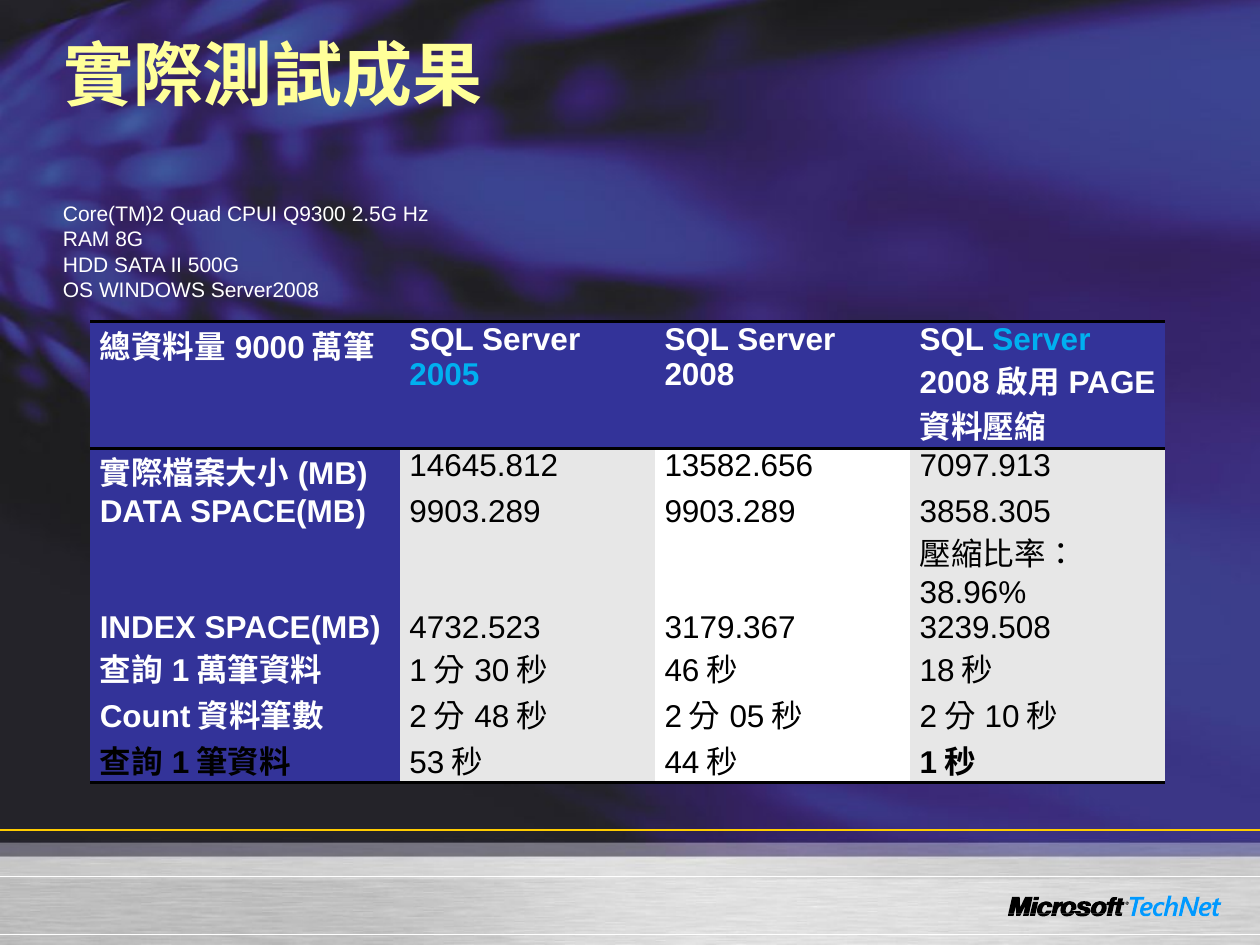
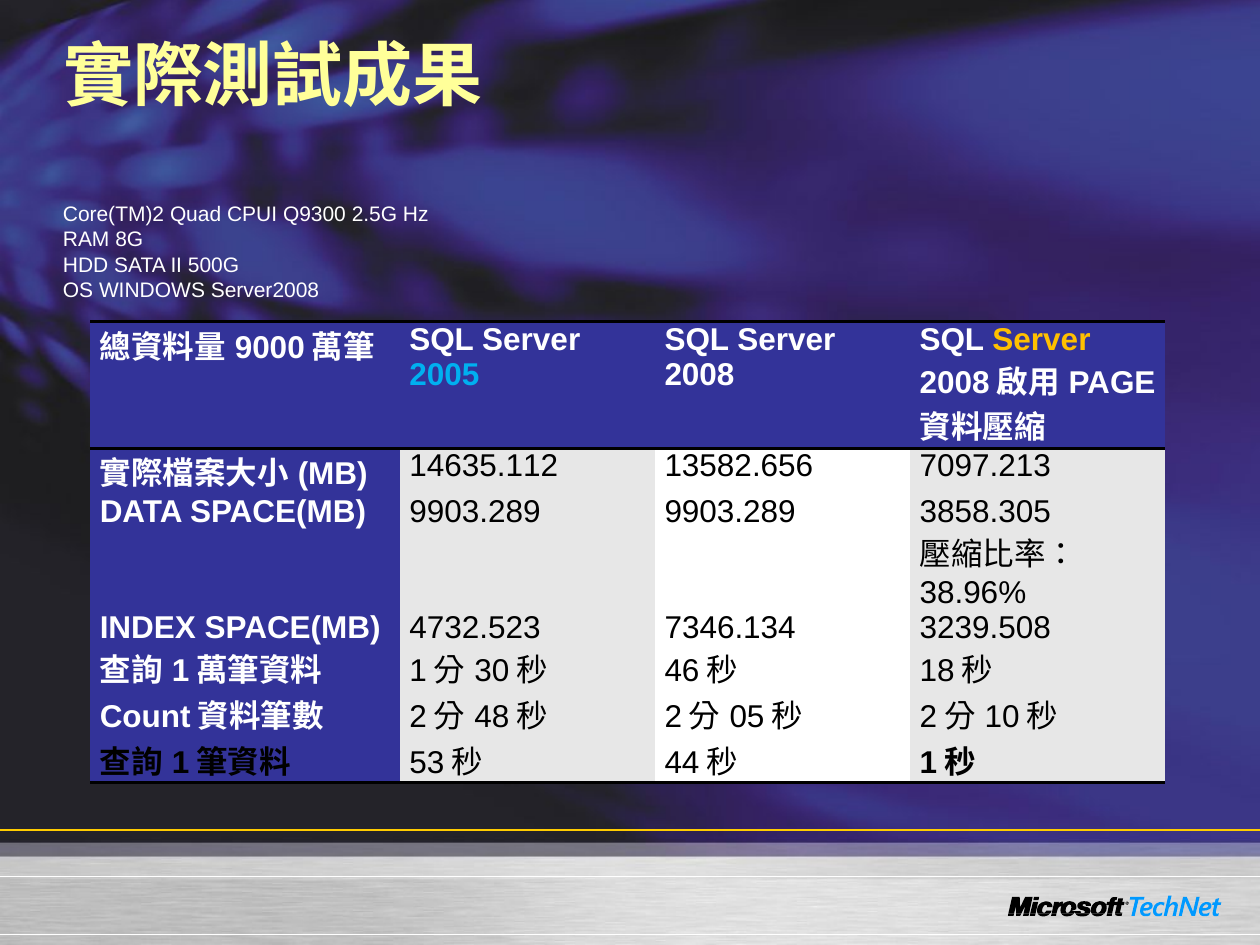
Server at (1041, 340) colour: light blue -> yellow
14645.812: 14645.812 -> 14635.112
7097.913: 7097.913 -> 7097.213
3179.367: 3179.367 -> 7346.134
